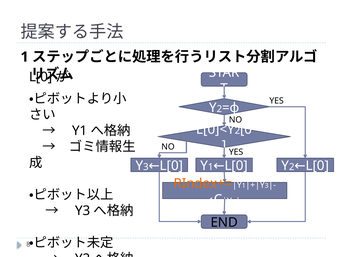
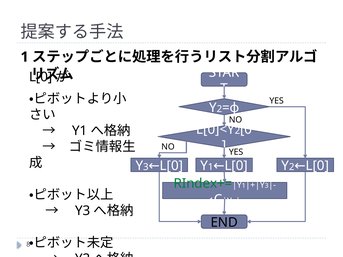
RIndex+= colour: orange -> green
